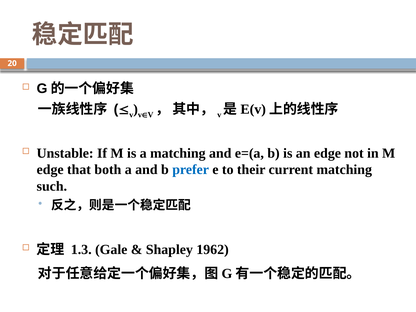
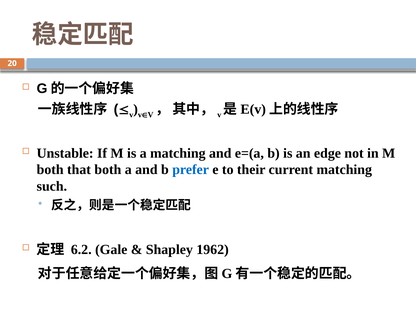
edge at (50, 170): edge -> both
1.3: 1.3 -> 6.2
